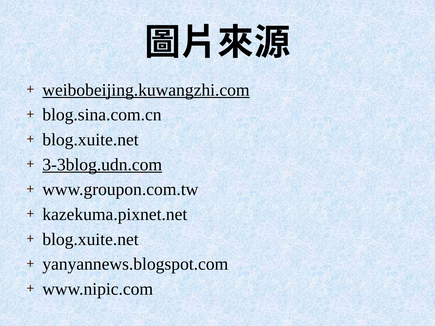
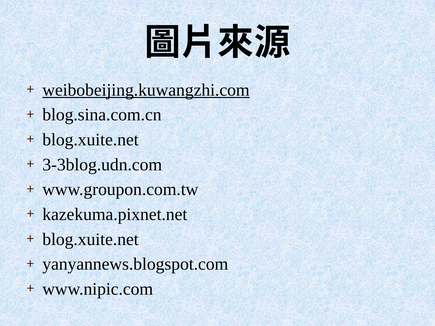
3-3blog.udn.com underline: present -> none
